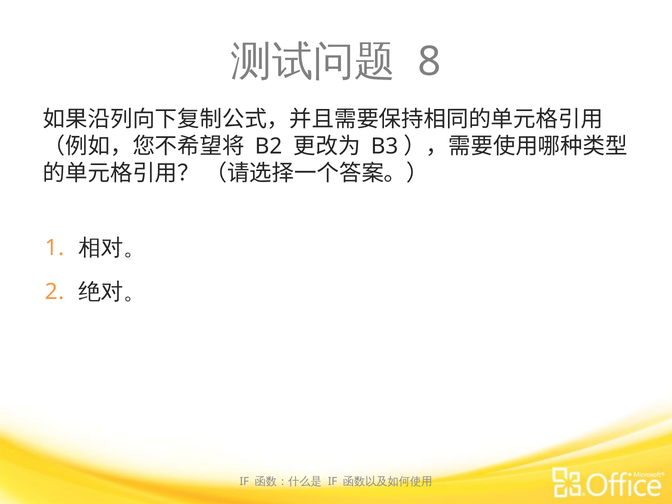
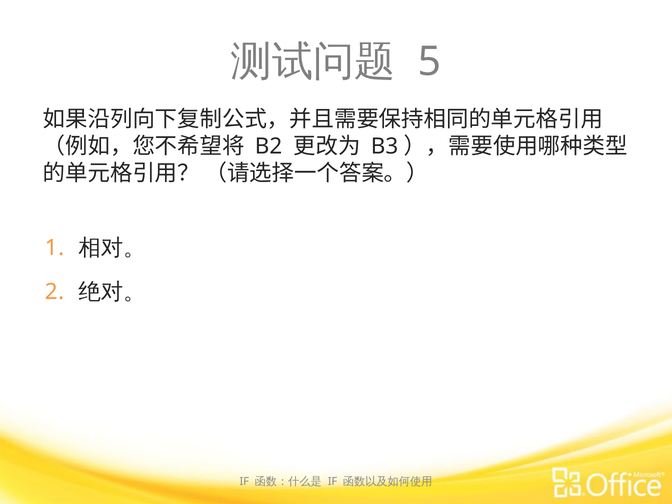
8: 8 -> 5
